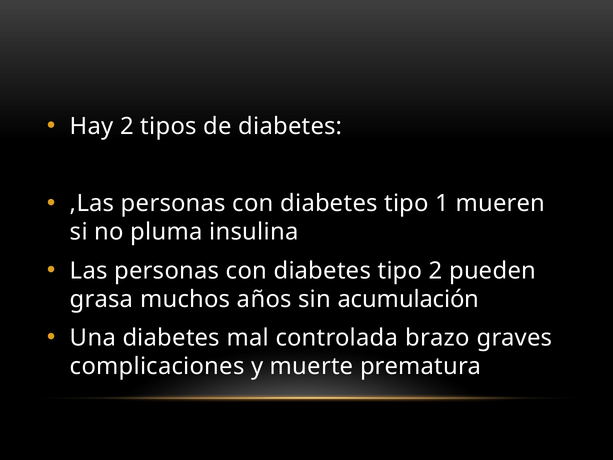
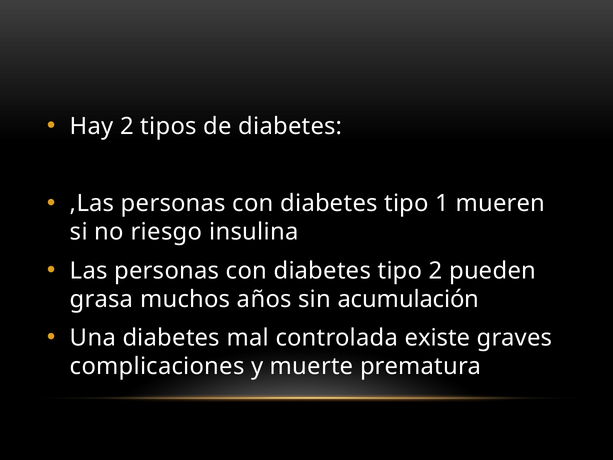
pluma: pluma -> riesgo
brazo: brazo -> existe
